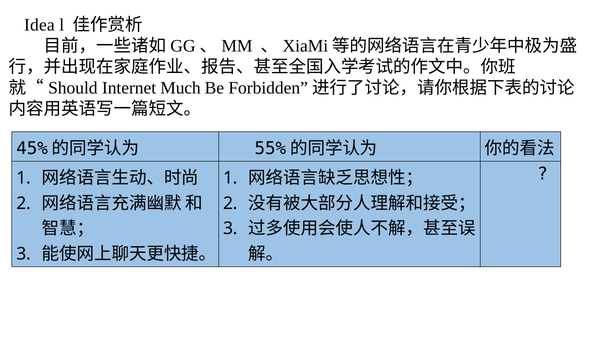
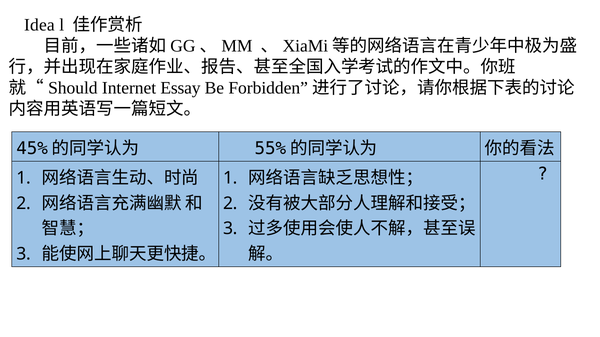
Much: Much -> Essay
